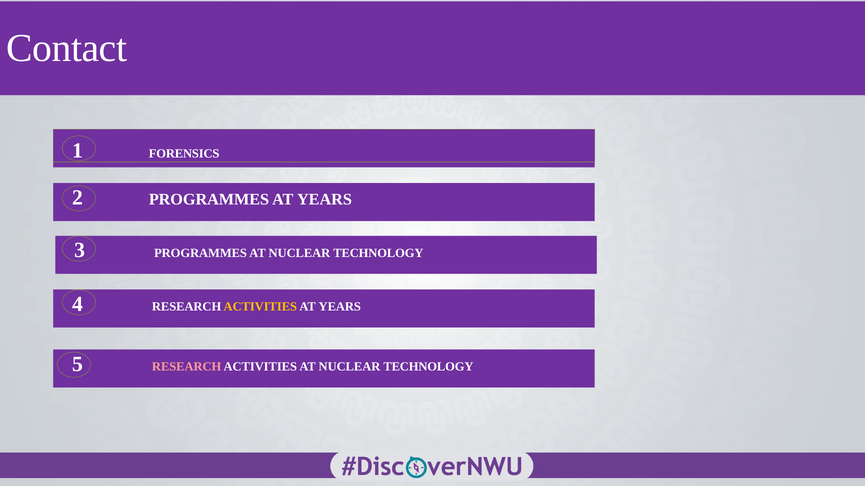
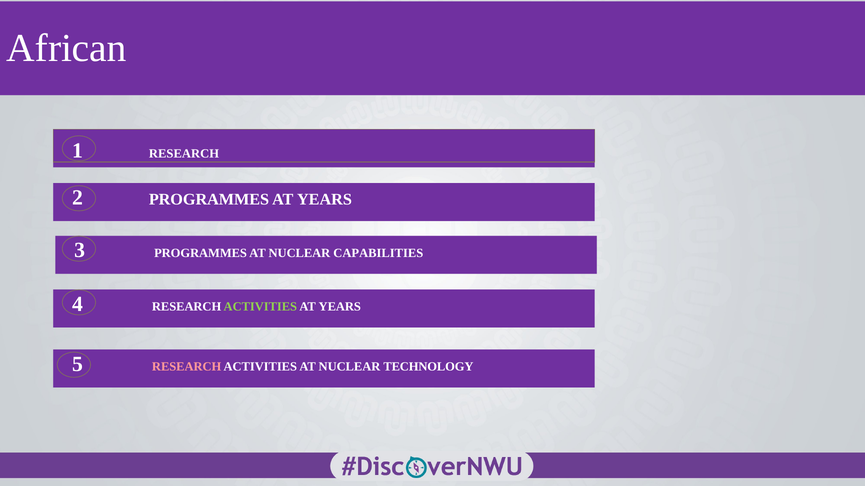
Contact: Contact -> African
1 FORENSICS: FORENSICS -> RESEARCH
PROGRAMMES AT NUCLEAR TECHNOLOGY: TECHNOLOGY -> CAPABILITIES
ACTIVITIES at (260, 307) colour: yellow -> light green
